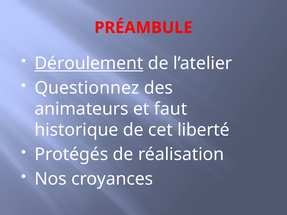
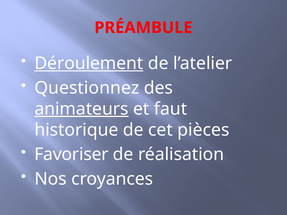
animateurs underline: none -> present
liberté: liberté -> pièces
Protégés: Protégés -> Favoriser
